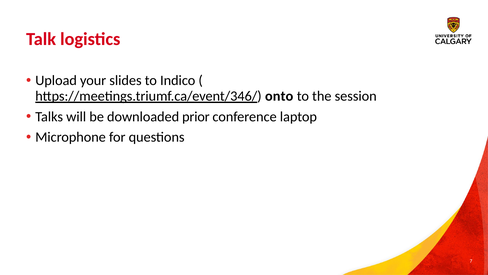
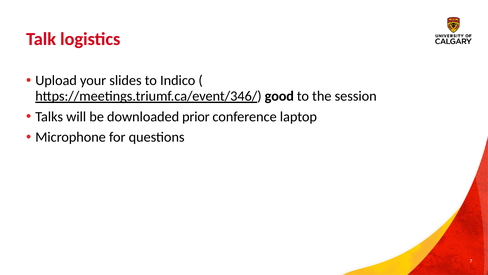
onto: onto -> good
